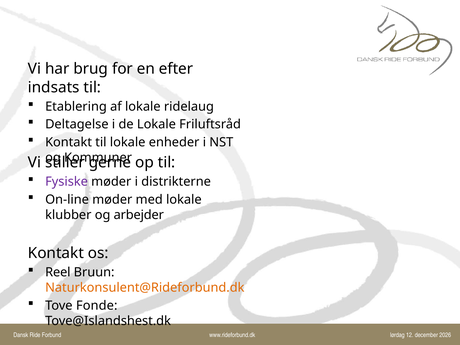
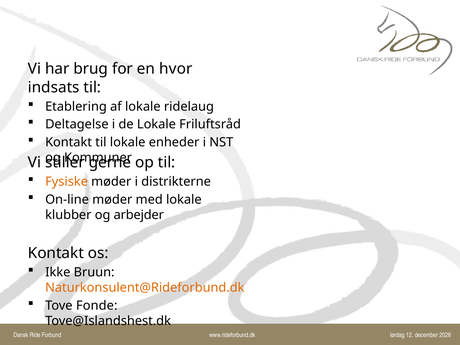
efter: efter -> hvor
Fysiske colour: purple -> orange
Reel: Reel -> Ikke
